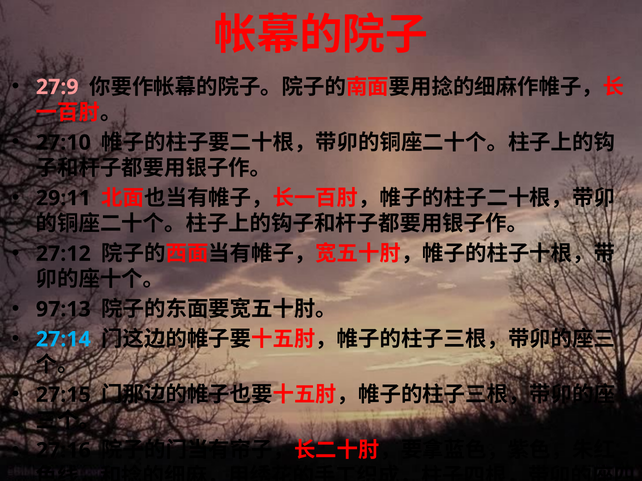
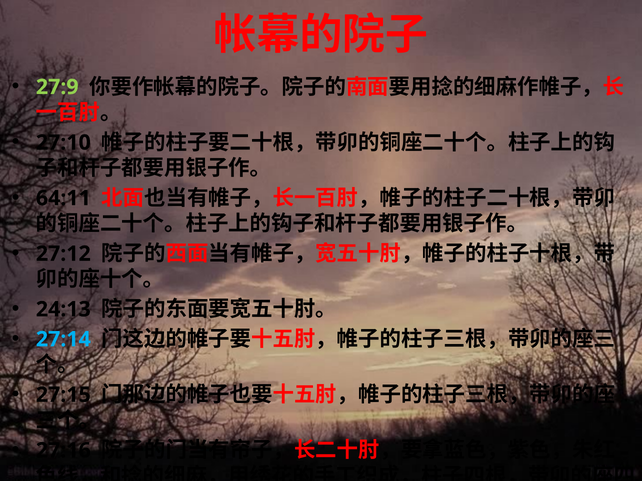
27:9 colour: pink -> light green
29:11: 29:11 -> 64:11
97:13: 97:13 -> 24:13
